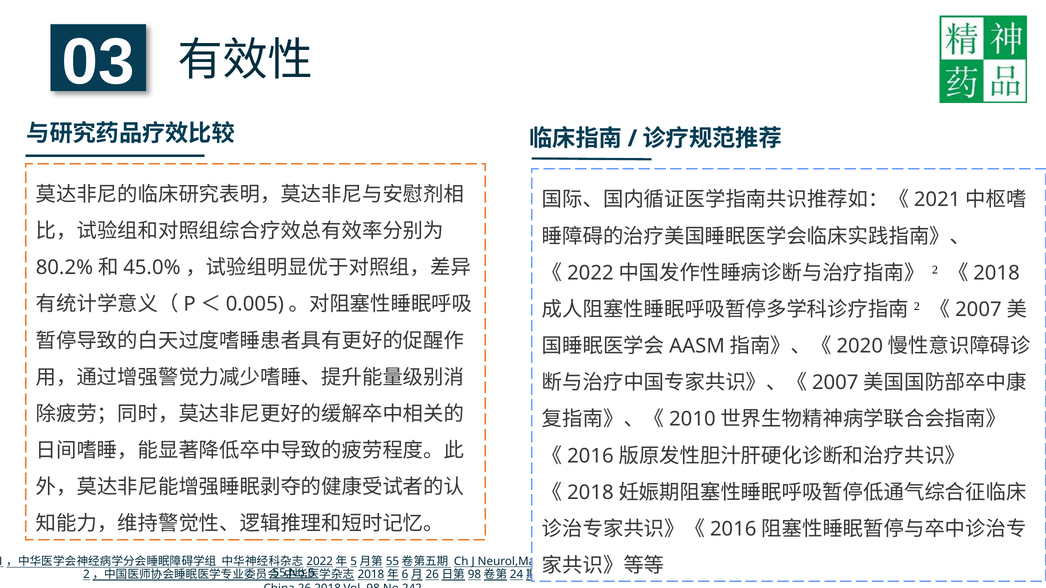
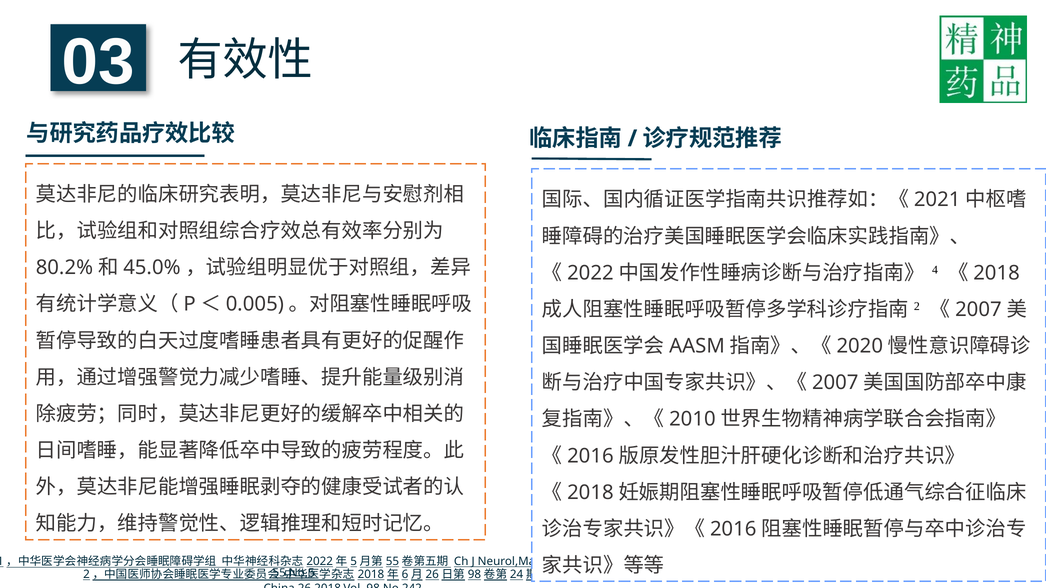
2 at (935, 270): 2 -> 4
